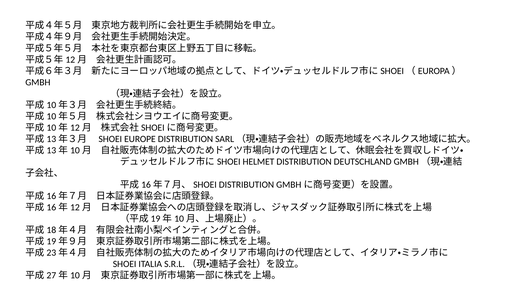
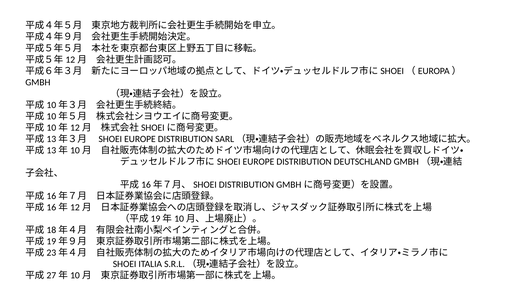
HELMET at (258, 162): HELMET -> EUROPE
